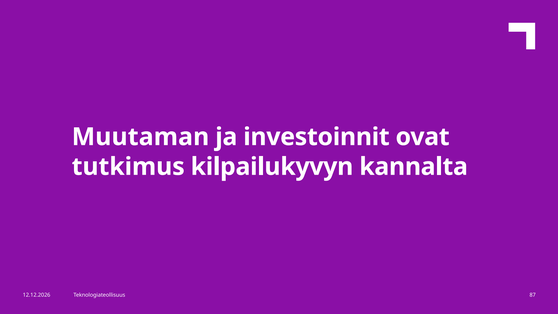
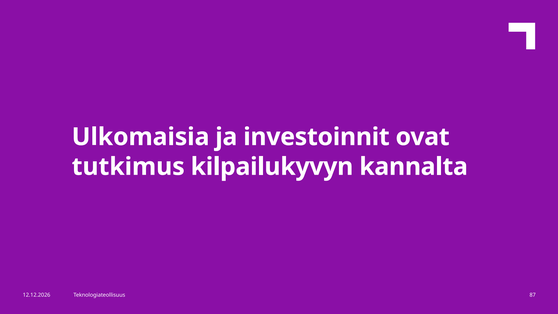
Muutaman: Muutaman -> Ulkomaisia
